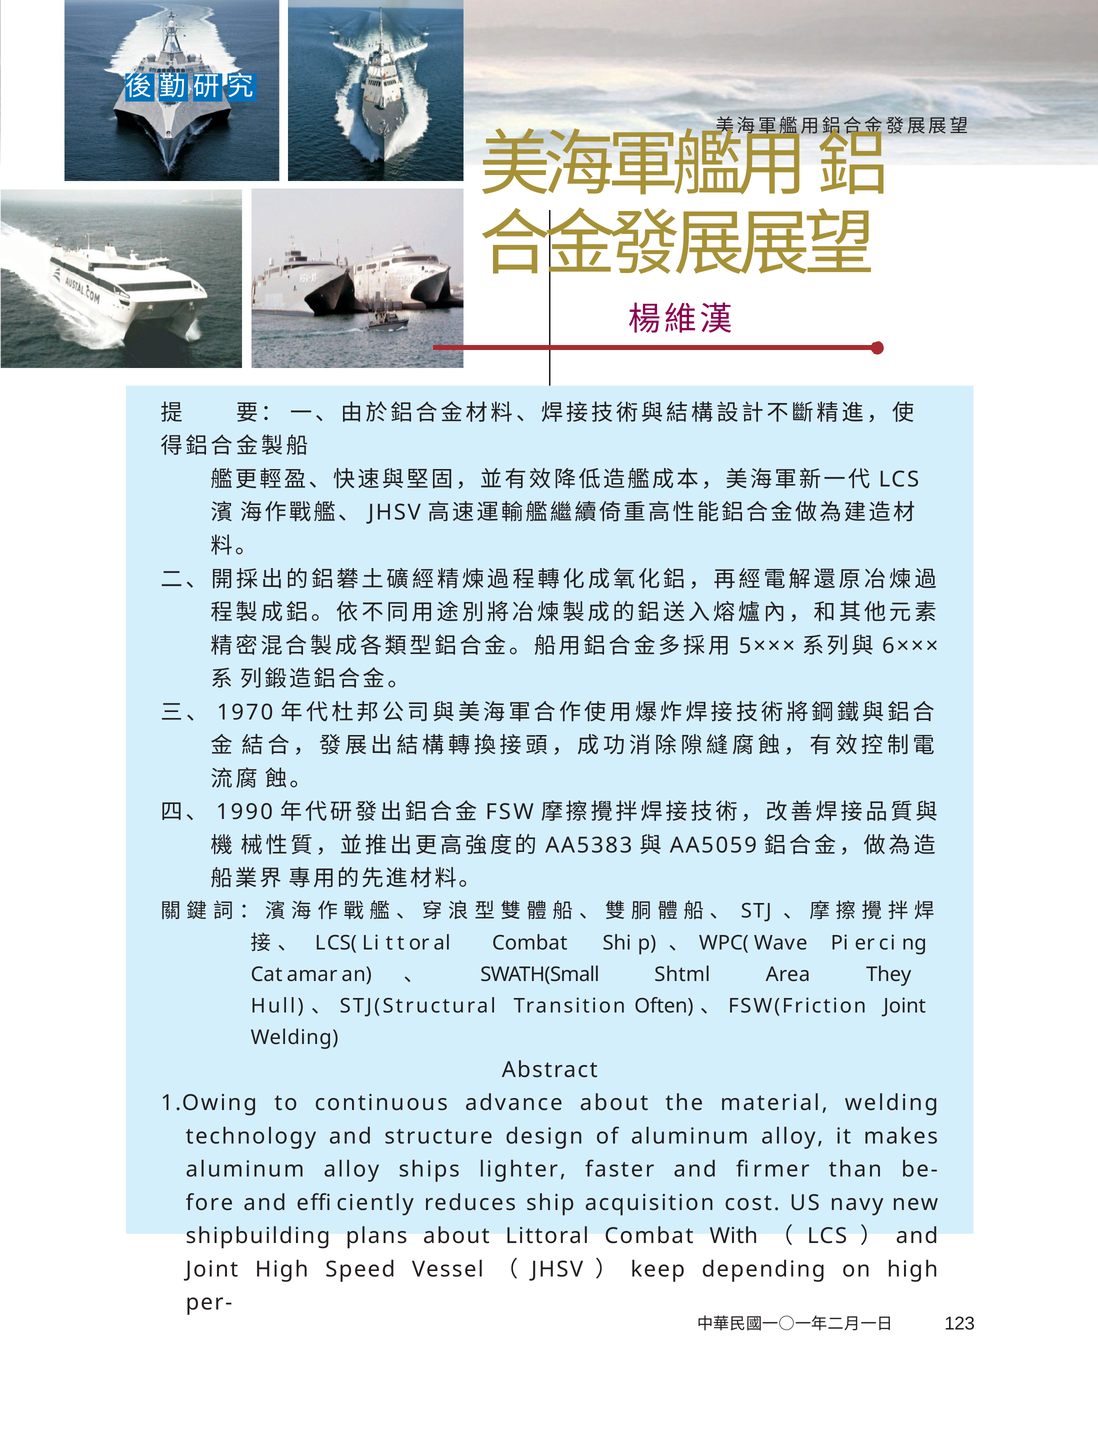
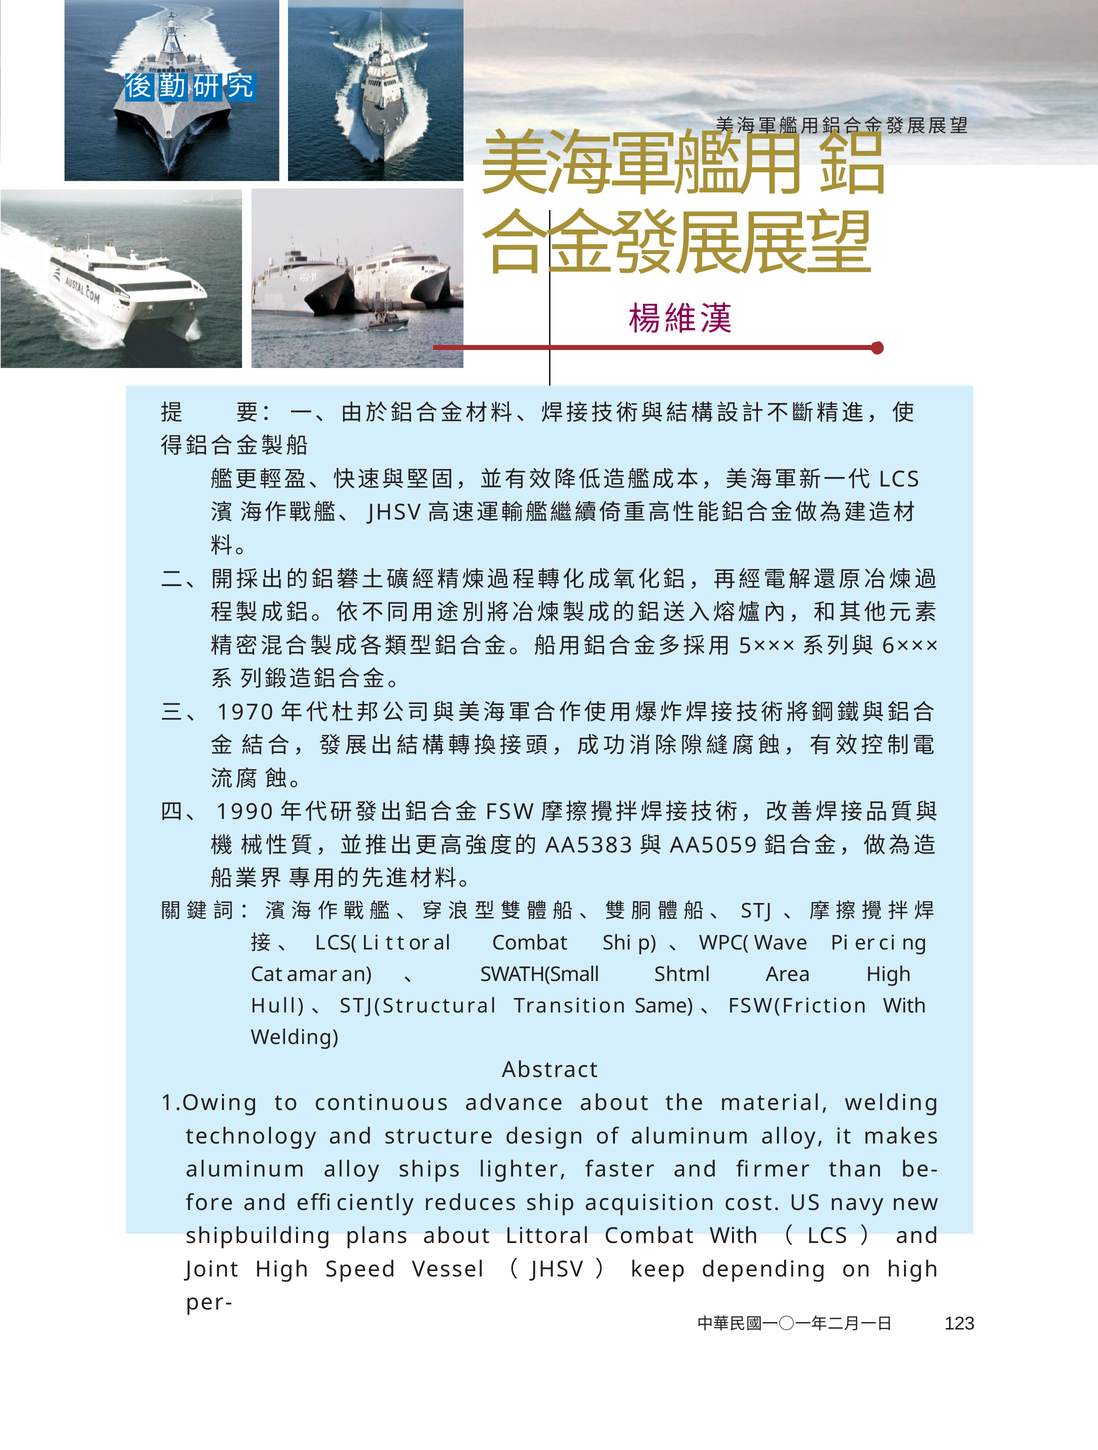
Area They: They -> High
Often: Often -> Same
Joint at (905, 1006): Joint -> With
